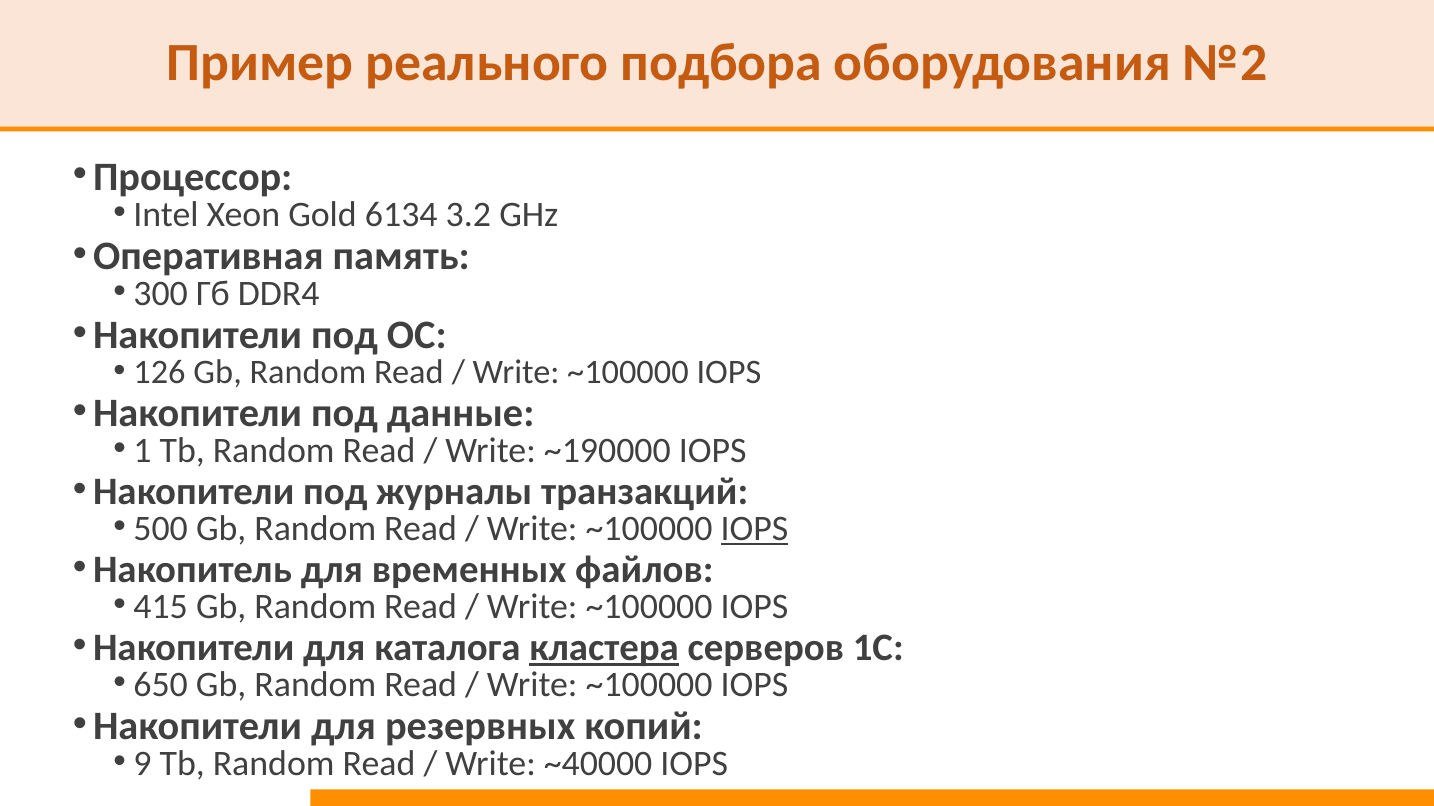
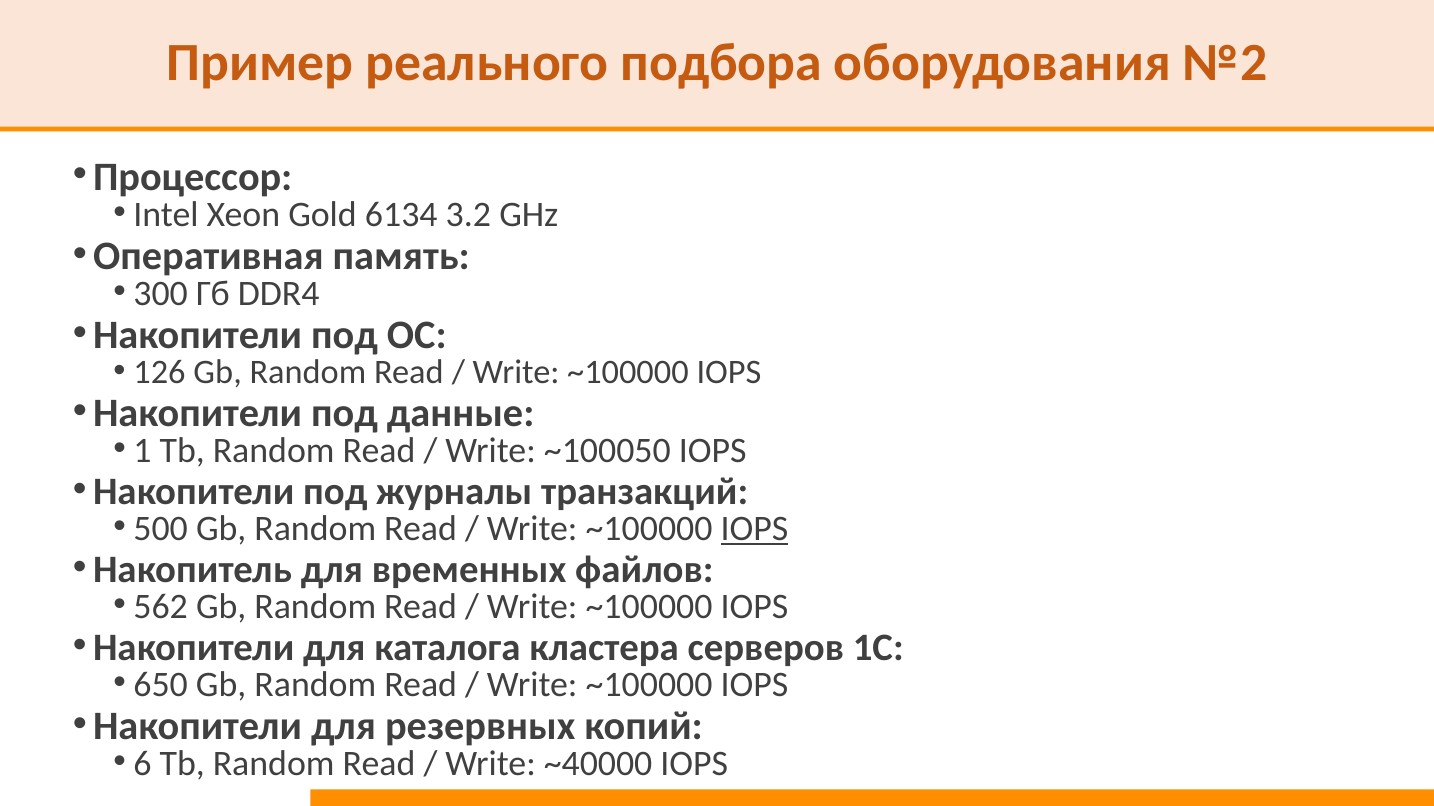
~190000: ~190000 -> ~100050
415: 415 -> 562
кластера underline: present -> none
9: 9 -> 6
